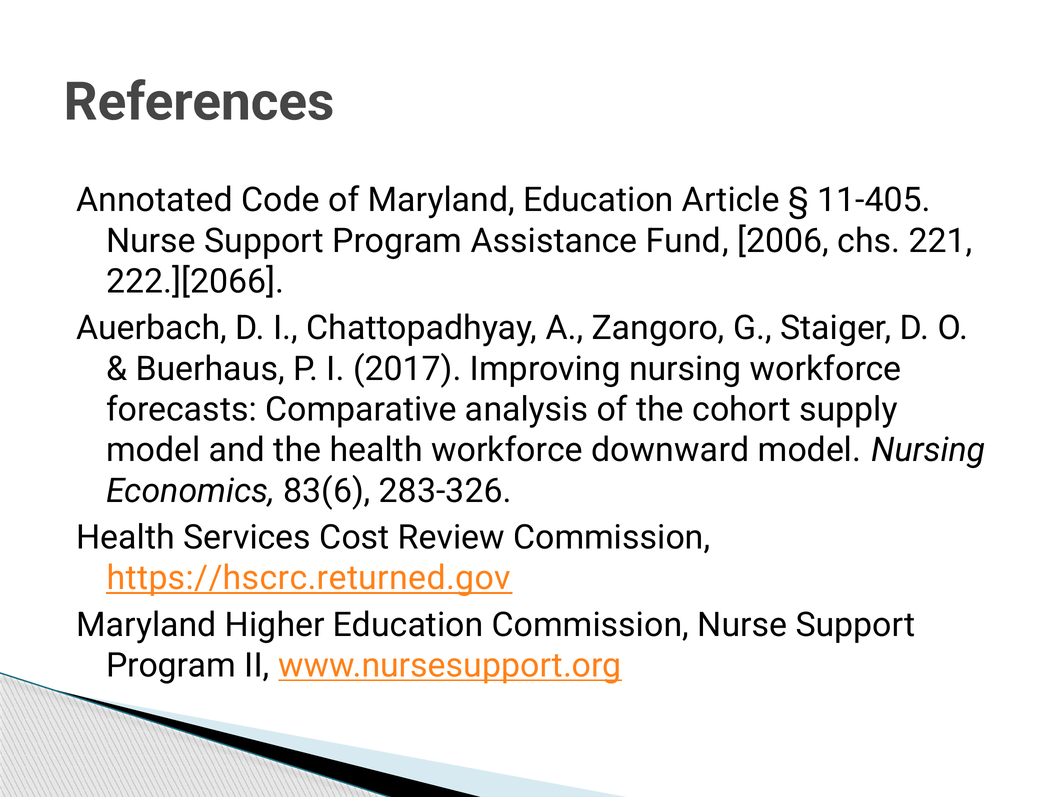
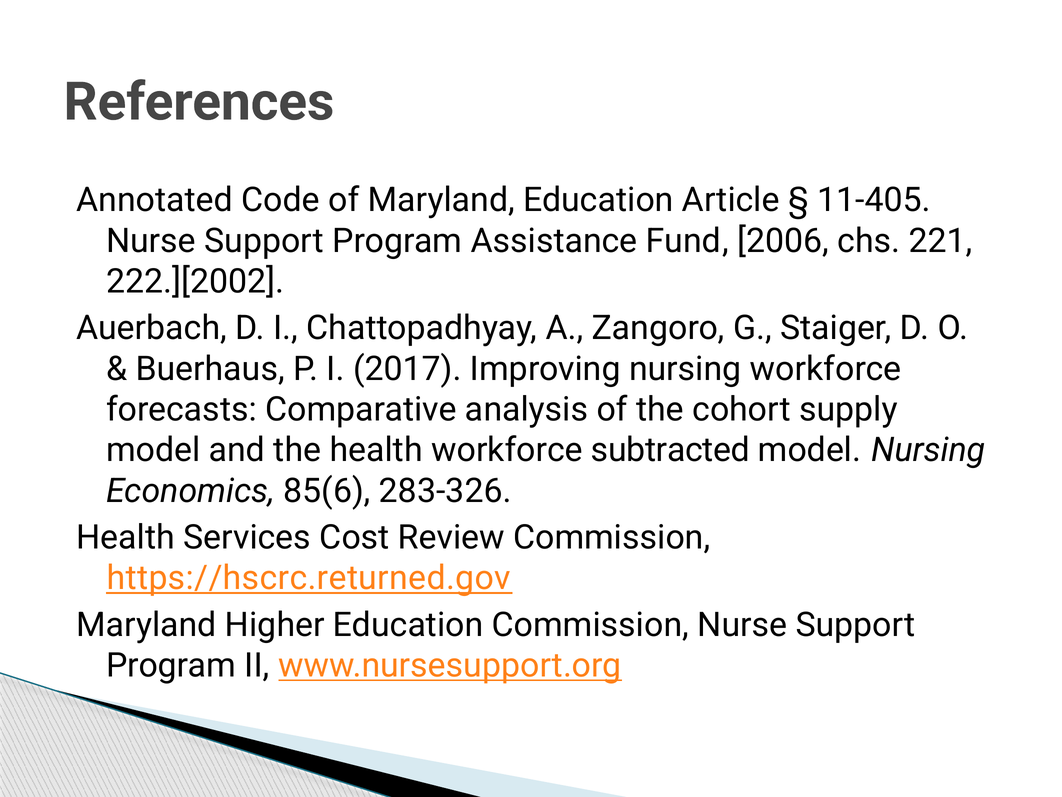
222.][2066: 222.][2066 -> 222.][2002
downward: downward -> subtracted
83(6: 83(6 -> 85(6
